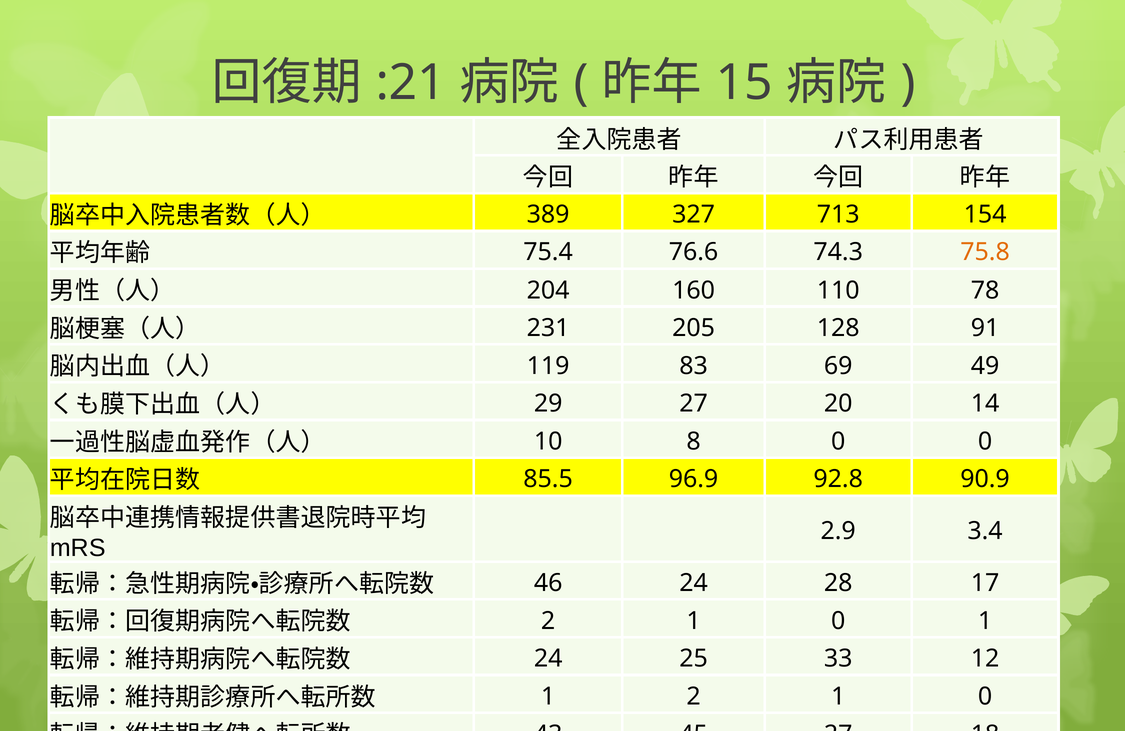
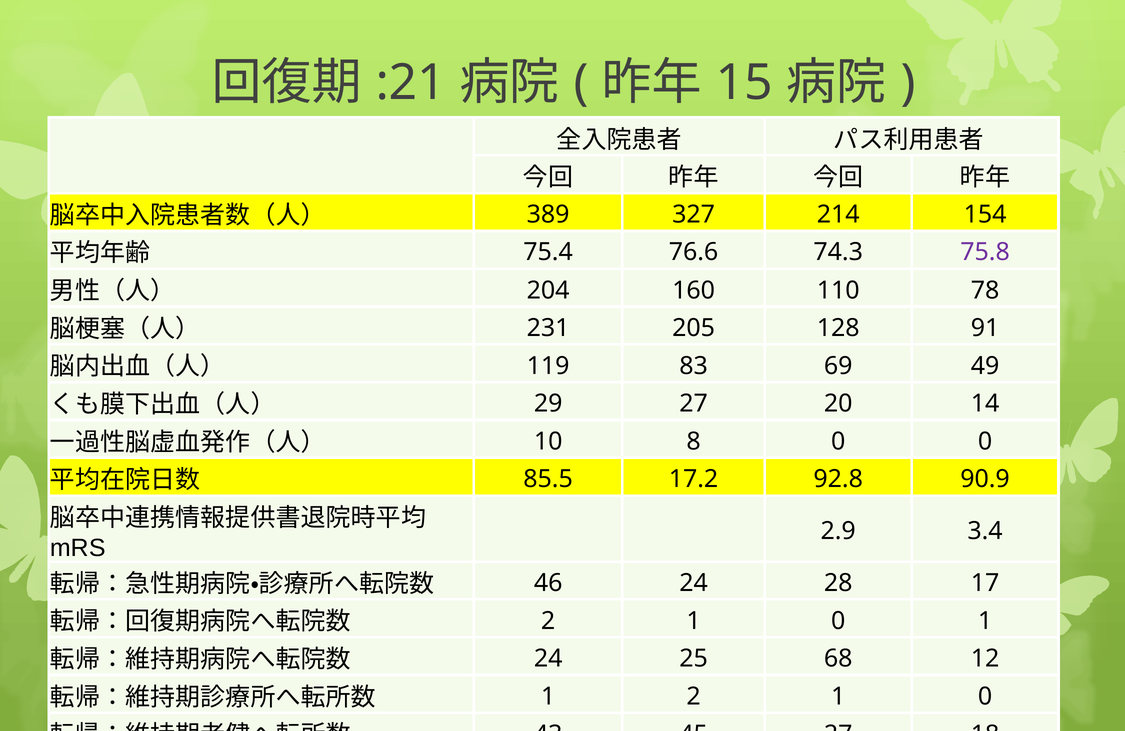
713: 713 -> 214
75.8 colour: orange -> purple
96.9: 96.9 -> 17.2
33: 33 -> 68
